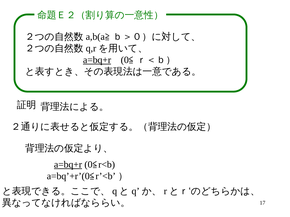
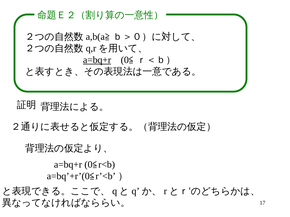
a=bq+r at (68, 165) underline: present -> none
